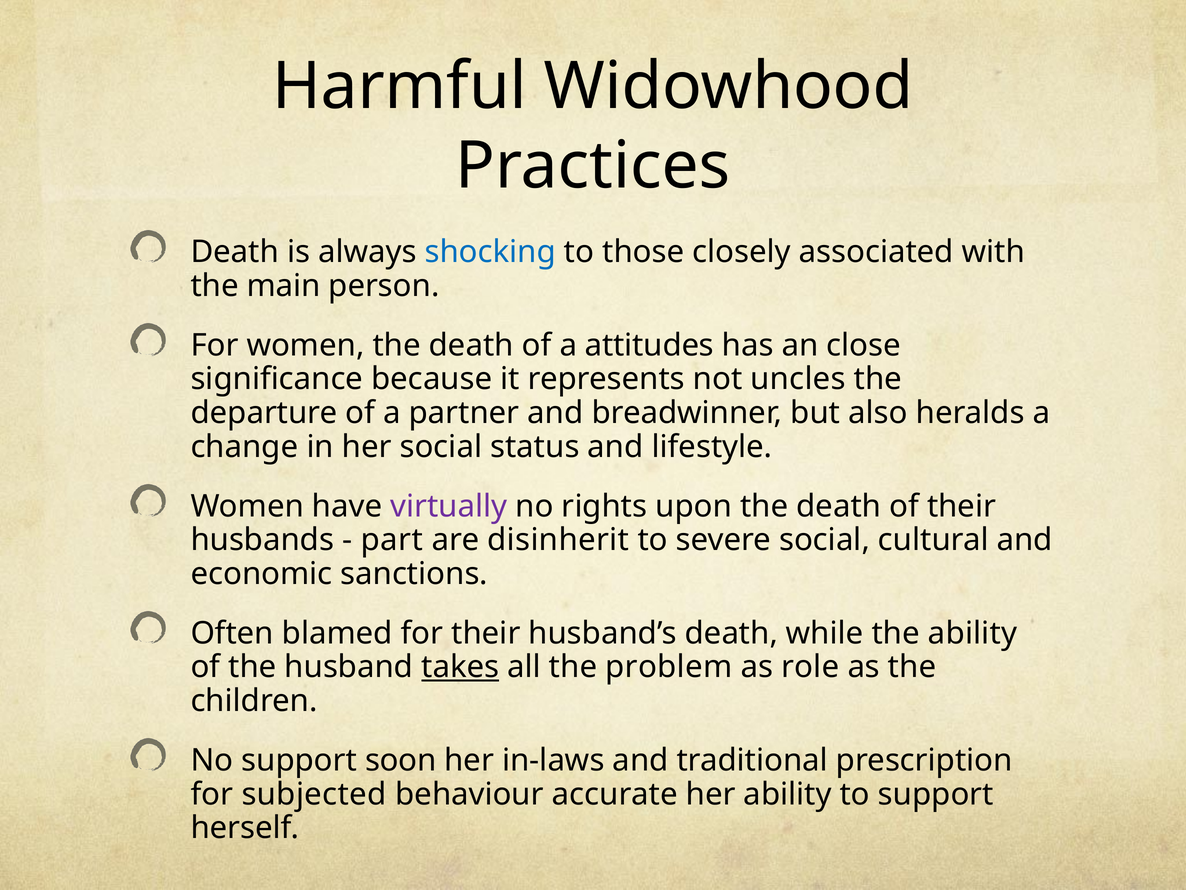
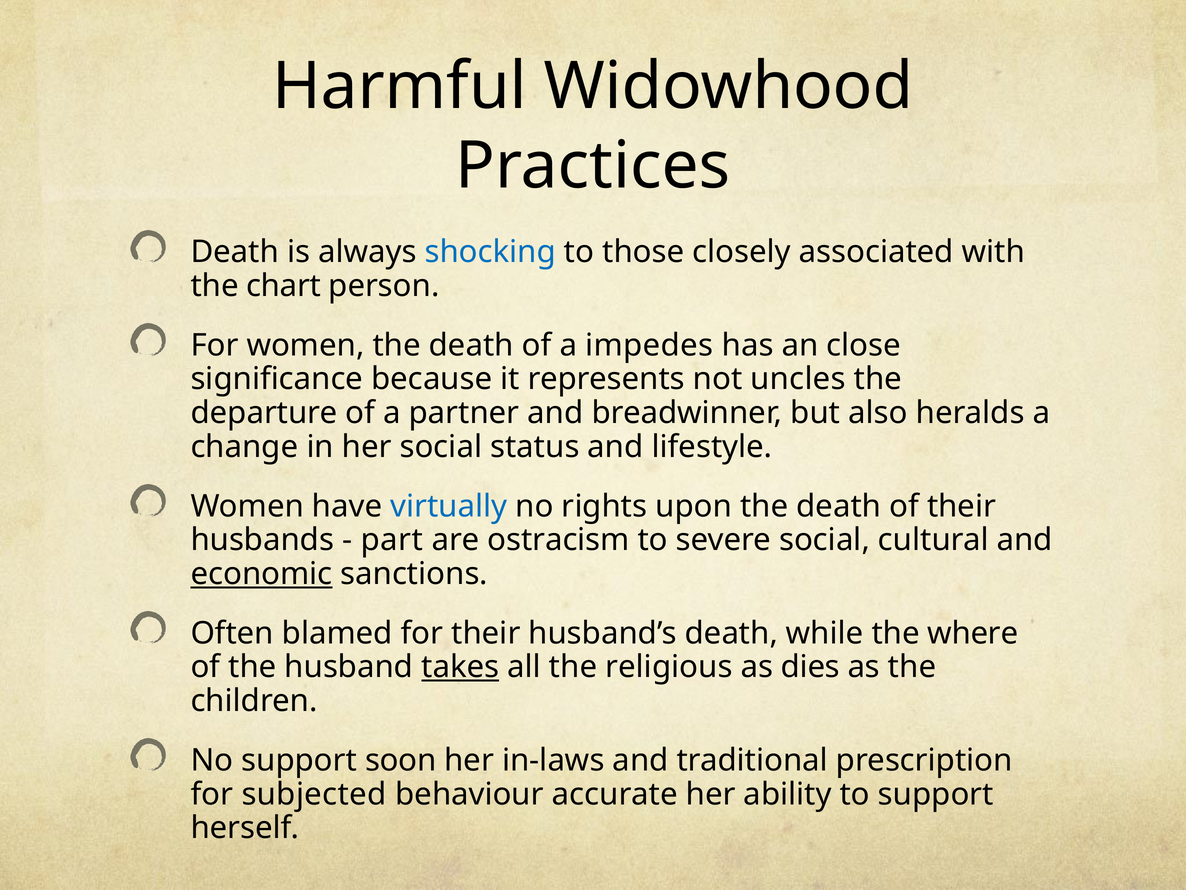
main: main -> chart
attitudes: attitudes -> impedes
virtually colour: purple -> blue
disinherit: disinherit -> ostracism
economic underline: none -> present
the ability: ability -> where
problem: problem -> religious
role: role -> dies
